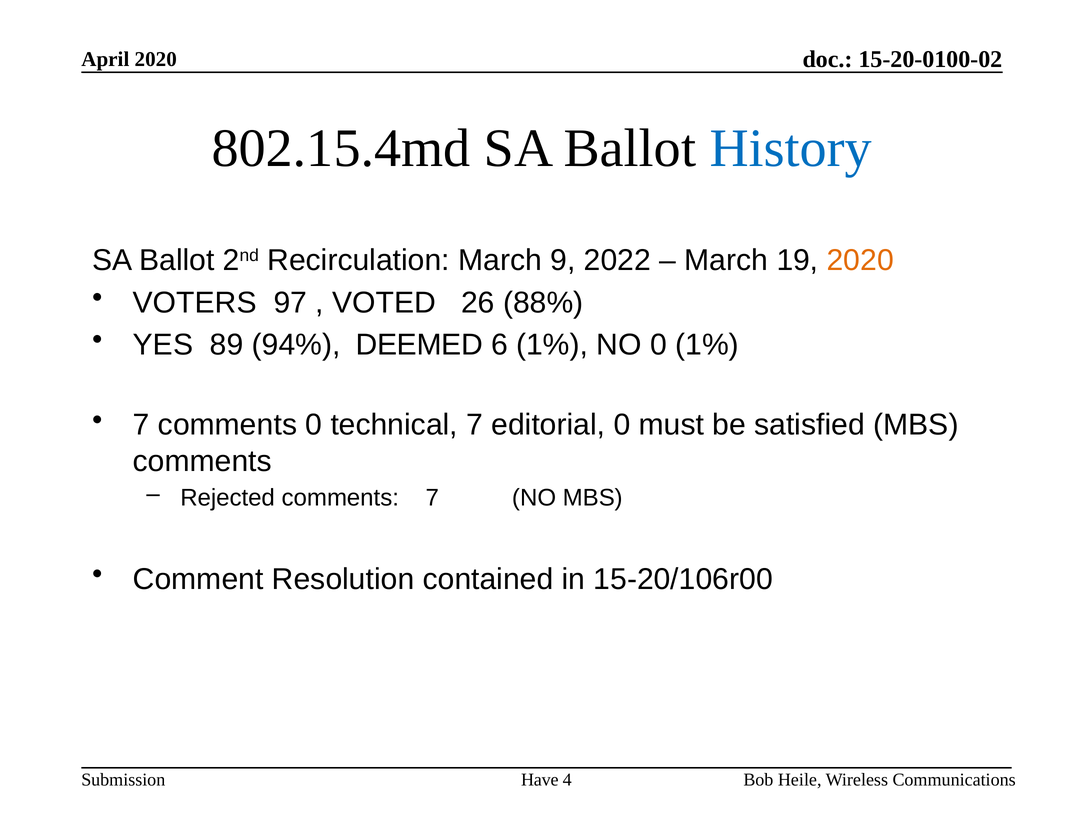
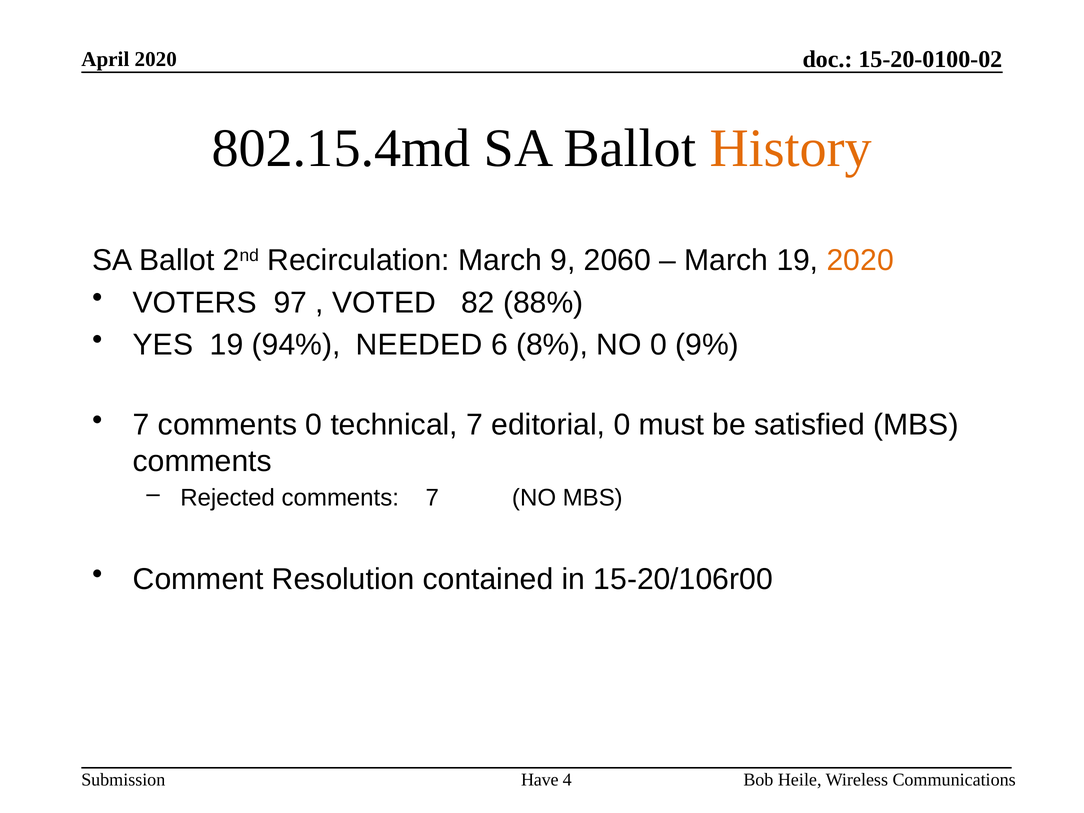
History colour: blue -> orange
2022: 2022 -> 2060
26: 26 -> 82
YES 89: 89 -> 19
DEEMED: DEEMED -> NEEDED
6 1%: 1% -> 8%
0 1%: 1% -> 9%
